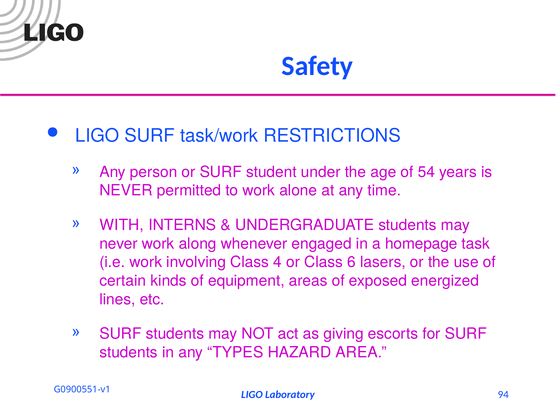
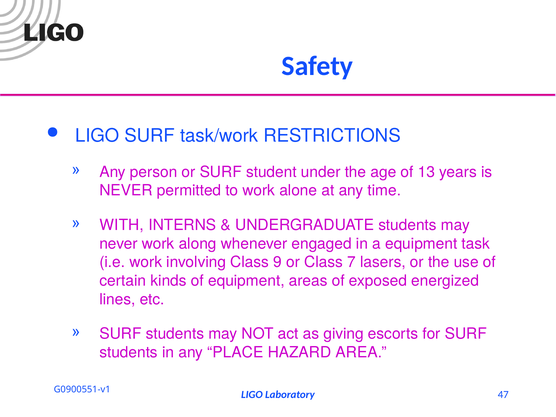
54: 54 -> 13
a homepage: homepage -> equipment
4: 4 -> 9
6: 6 -> 7
TYPES: TYPES -> PLACE
94: 94 -> 47
